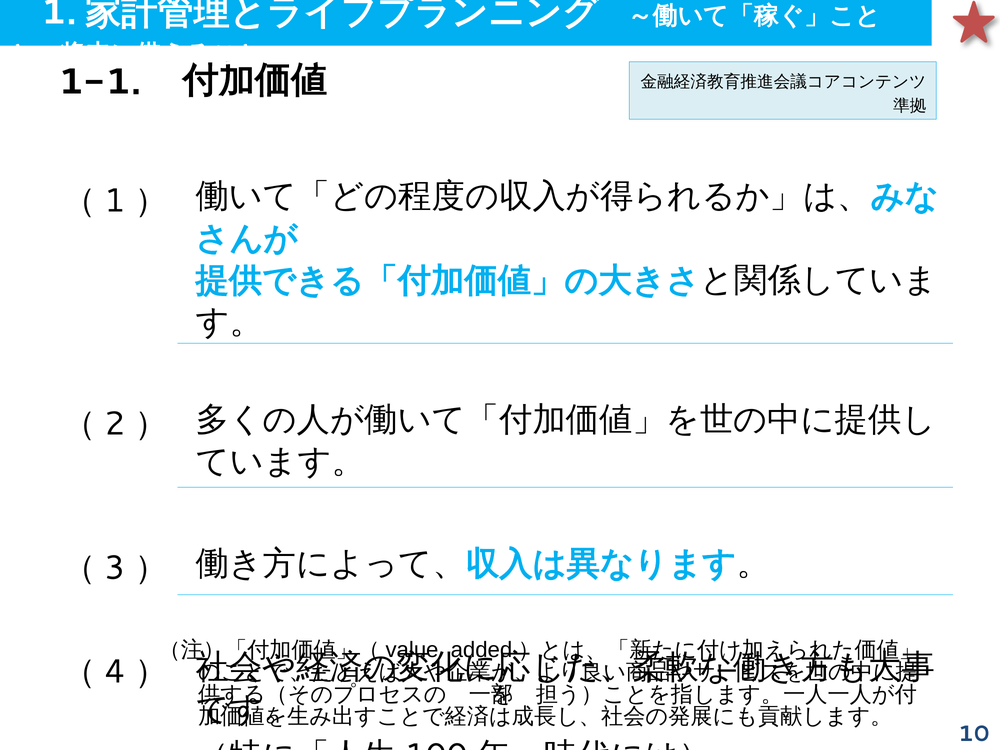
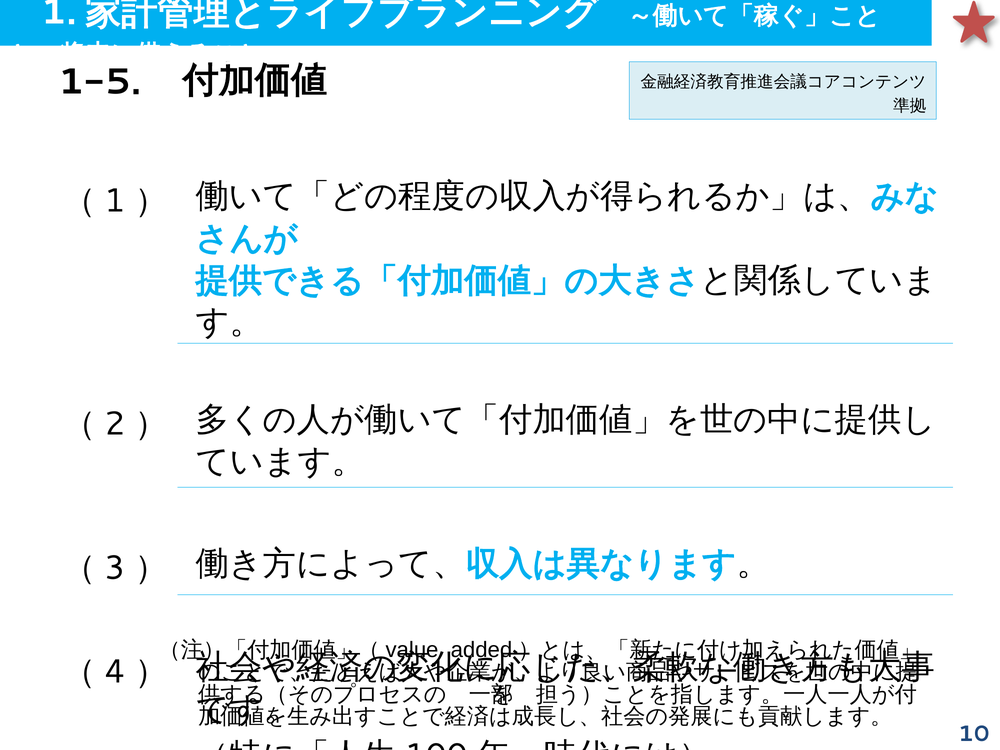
1-1: 1-1 -> 1-5
